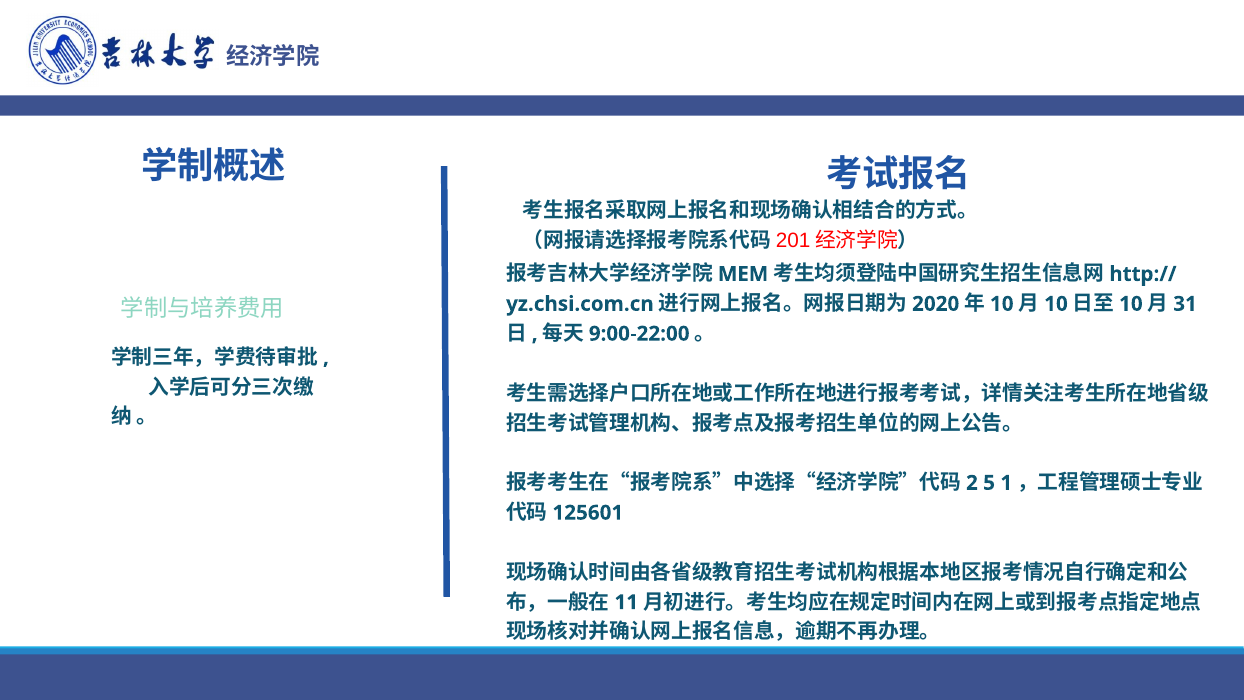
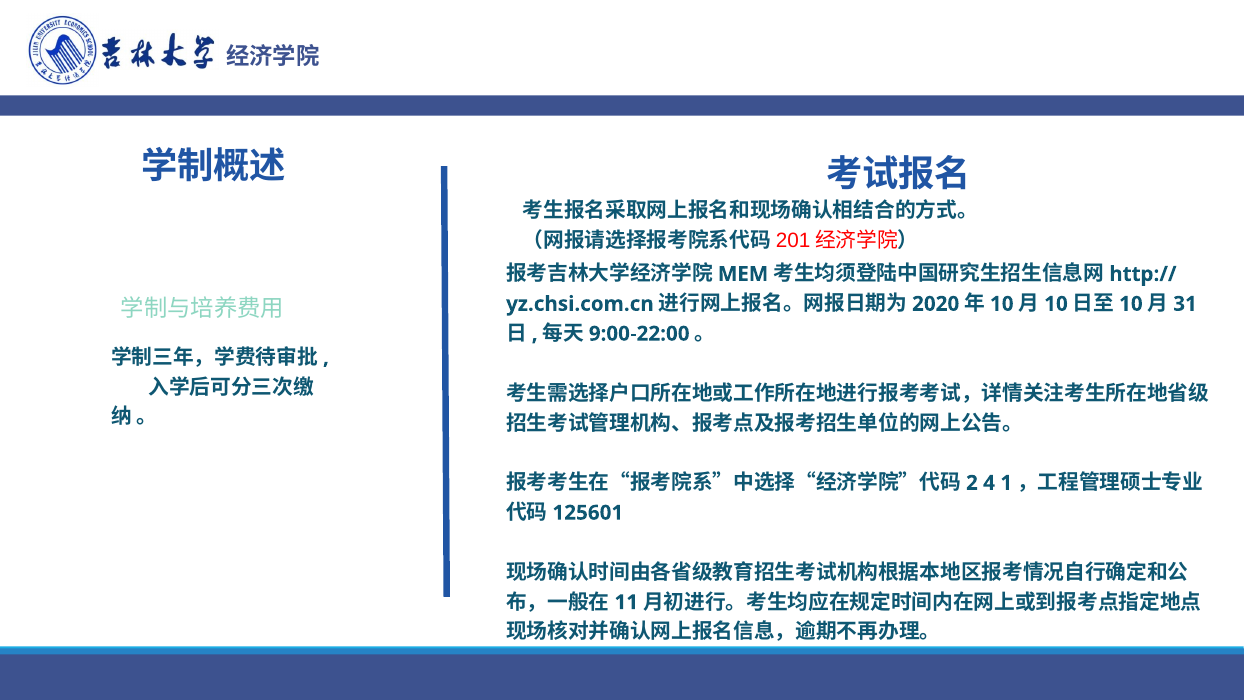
5: 5 -> 4
